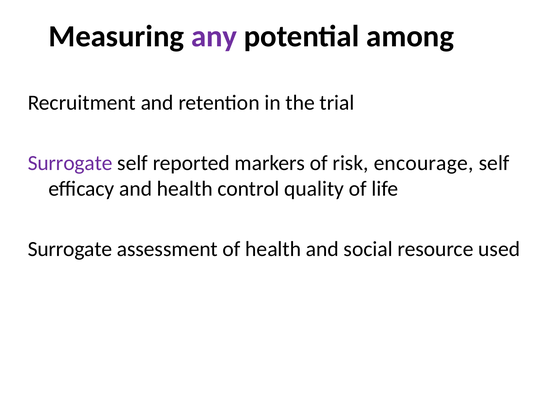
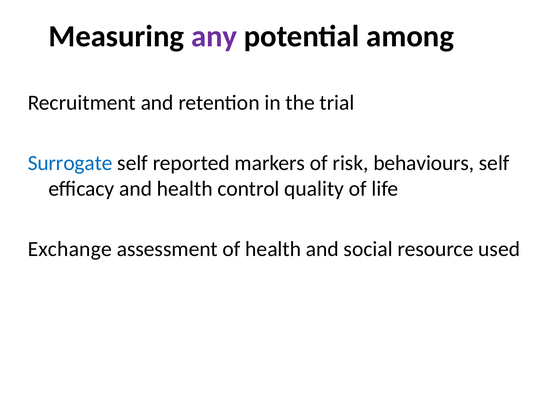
Surrogate at (70, 163) colour: purple -> blue
encourage: encourage -> behaviours
Surrogate at (70, 249): Surrogate -> Exchange
